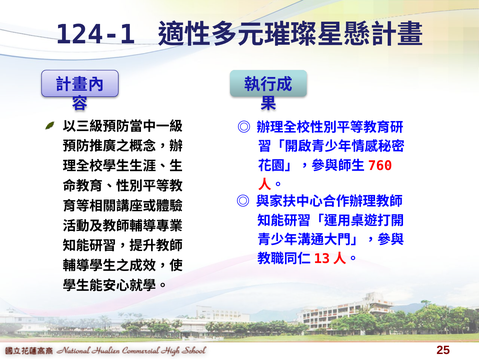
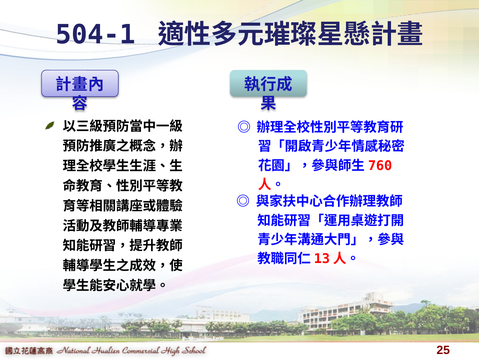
124-1: 124-1 -> 504-1
